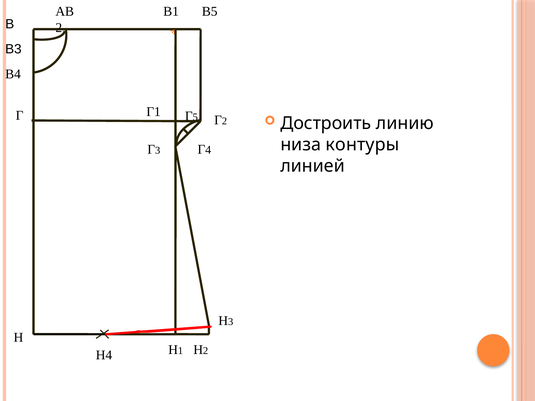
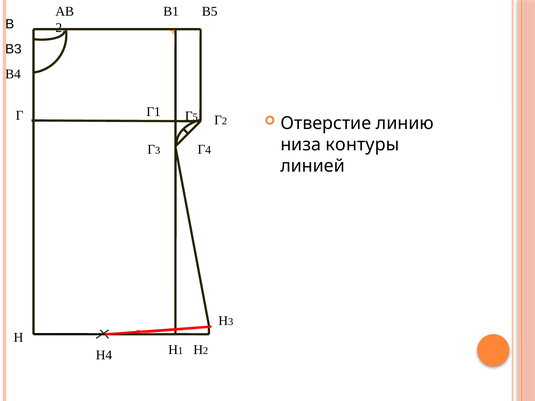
Достроить: Достроить -> Отверстие
